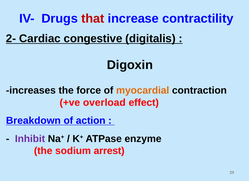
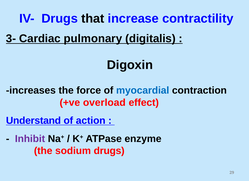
that colour: red -> black
2-: 2- -> 3-
congestive: congestive -> pulmonary
myocardial colour: orange -> blue
Breakdown: Breakdown -> Understand
sodium arrest: arrest -> drugs
